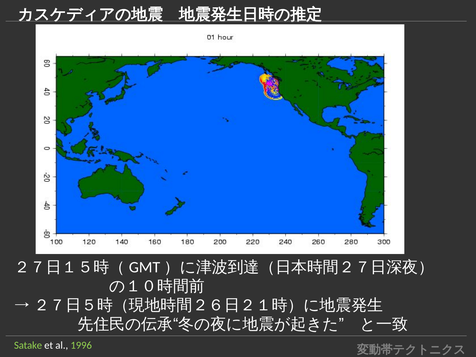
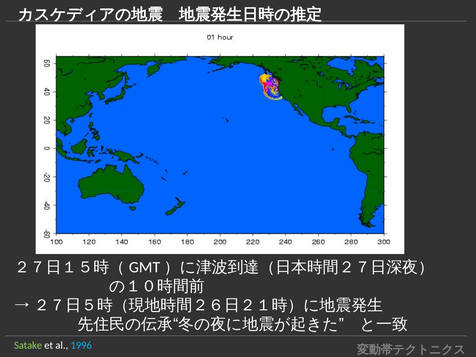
1996 colour: light green -> light blue
